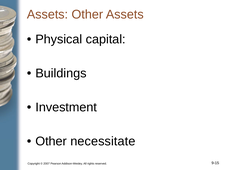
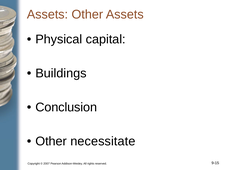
Investment: Investment -> Conclusion
